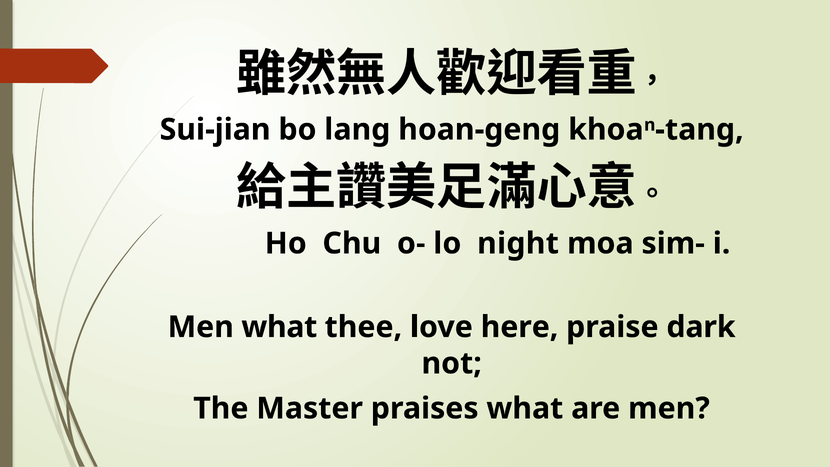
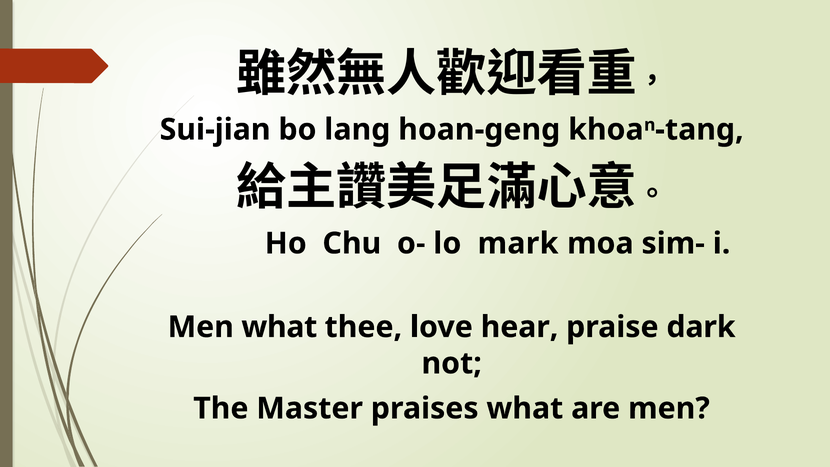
night: night -> mark
here: here -> hear
